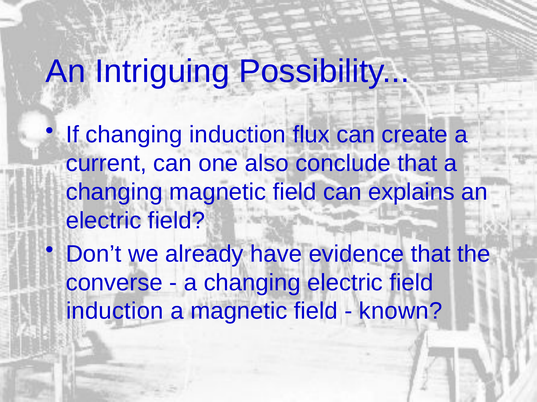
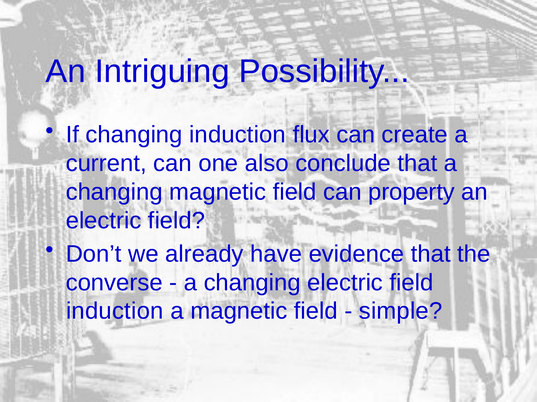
explains: explains -> property
known: known -> simple
